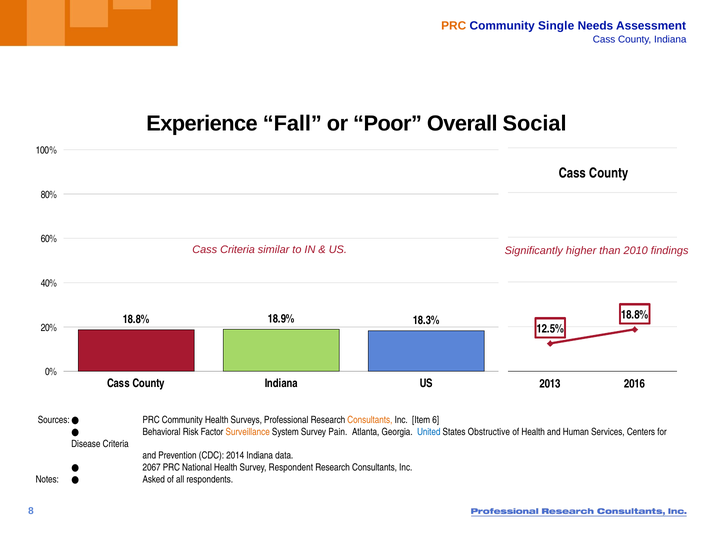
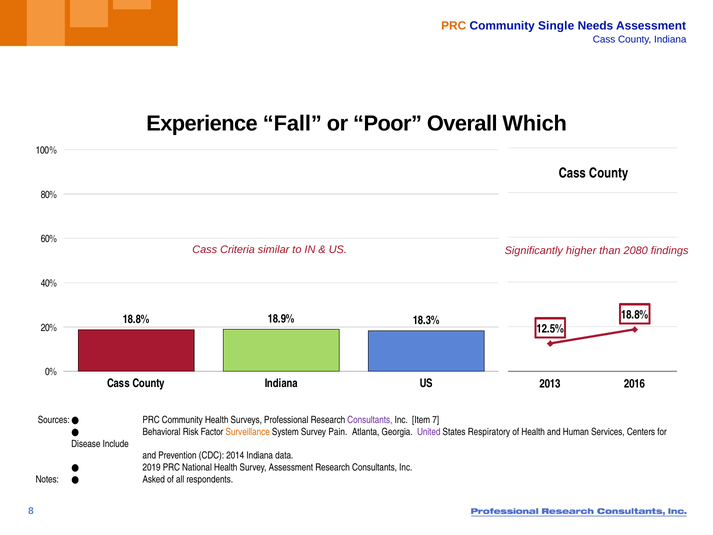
Social: Social -> Which
2010: 2010 -> 2080
Consultants at (370, 420) colour: orange -> purple
6: 6 -> 7
United colour: blue -> purple
Obstructive: Obstructive -> Respiratory
Disease Criteria: Criteria -> Include
2067: 2067 -> 2019
Survey Respondent: Respondent -> Assessment
